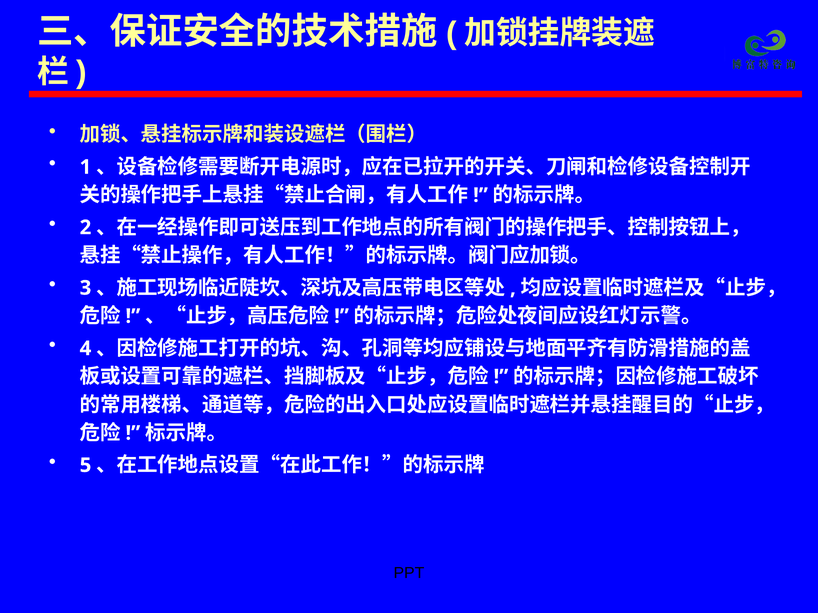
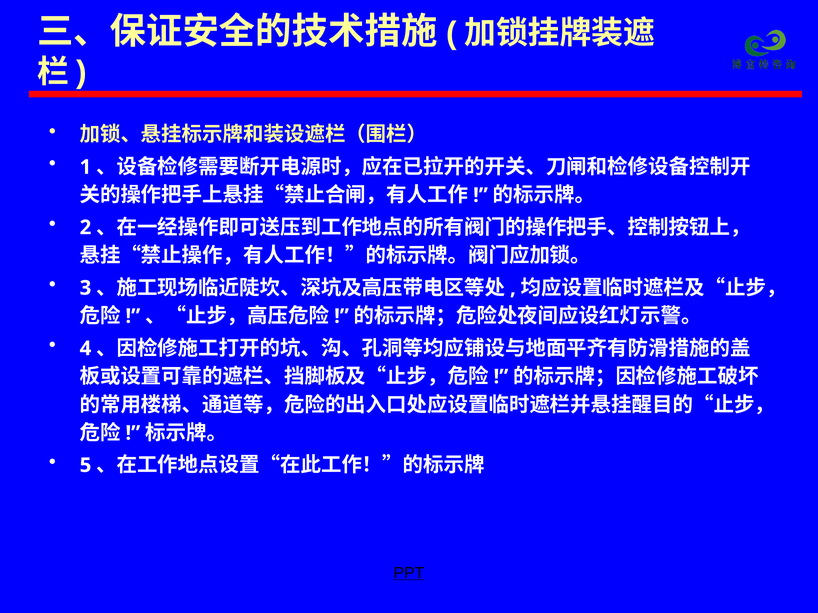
PPT underline: none -> present
